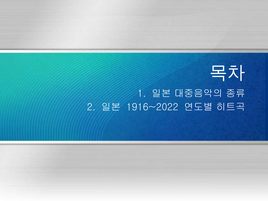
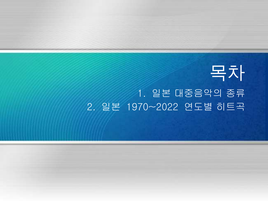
1916~2022: 1916~2022 -> 1970~2022
